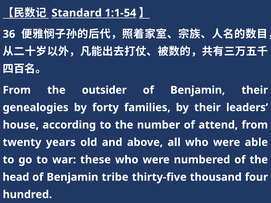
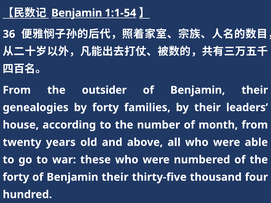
Standard at (77, 13): Standard -> Benjamin
attend: attend -> month
head at (16, 177): head -> forty
tribe at (115, 177): tribe -> their
